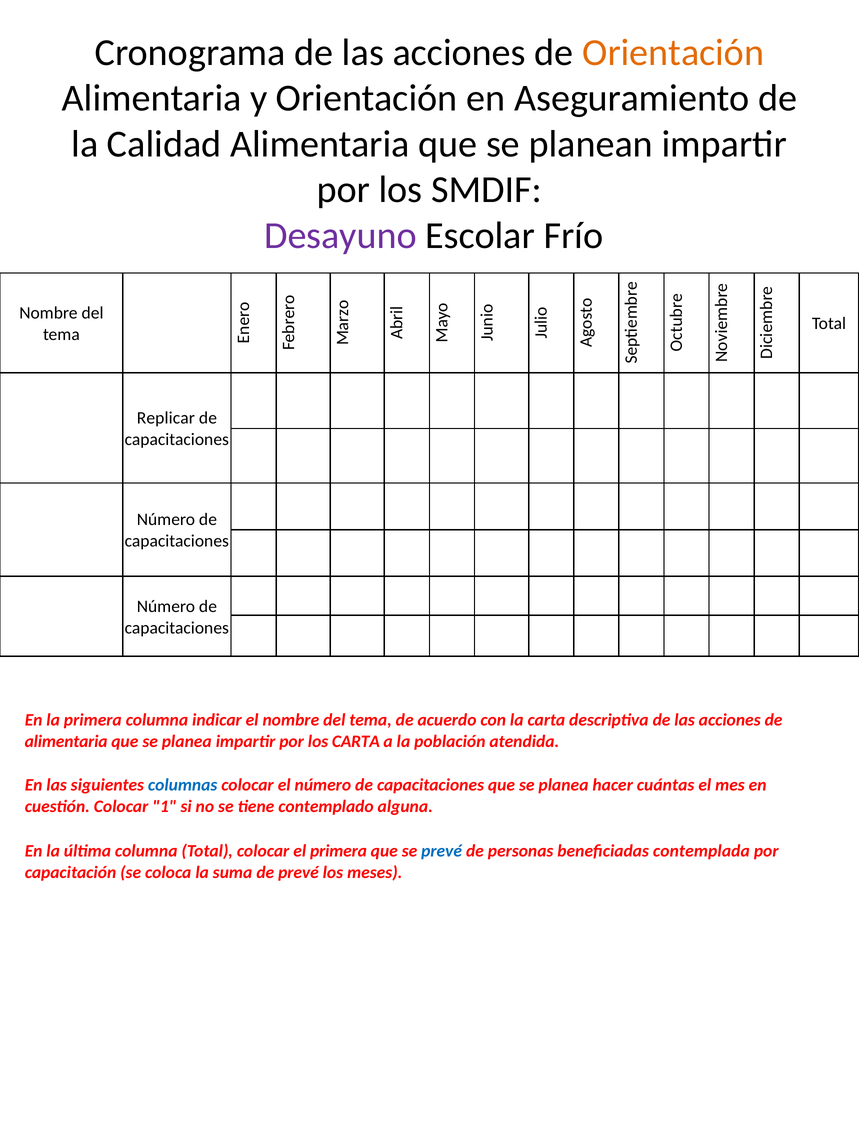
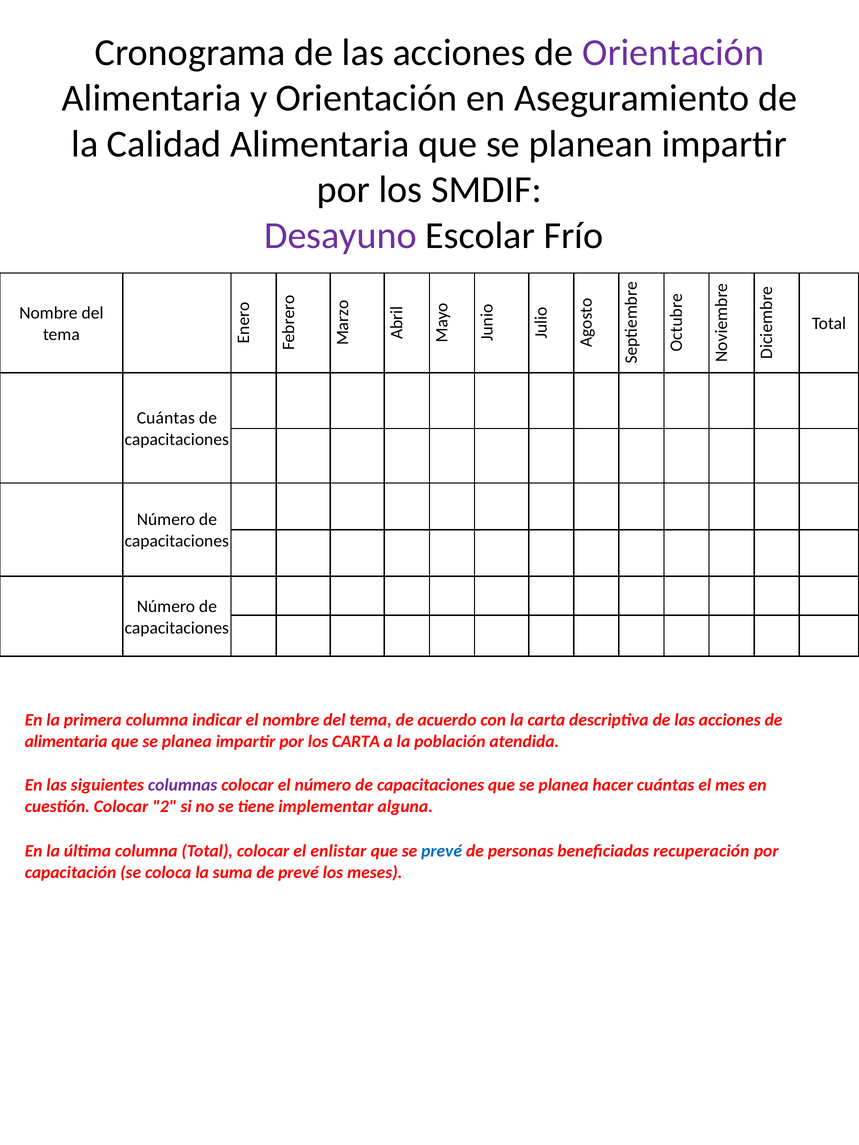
Orientación at (673, 52) colour: orange -> purple
Replicar at (166, 418): Replicar -> Cuántas
columnas colour: blue -> purple
1: 1 -> 2
contemplado: contemplado -> implementar
el primera: primera -> enlistar
contemplada: contemplada -> recuperación
